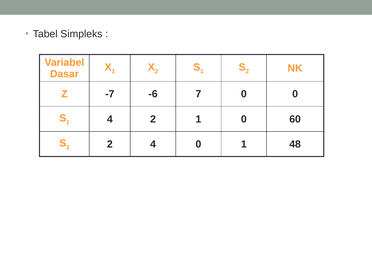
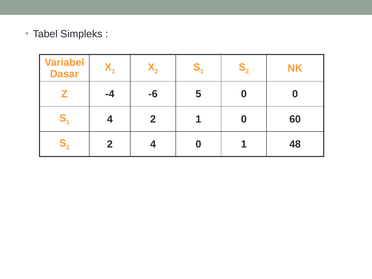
-7: -7 -> -4
7: 7 -> 5
